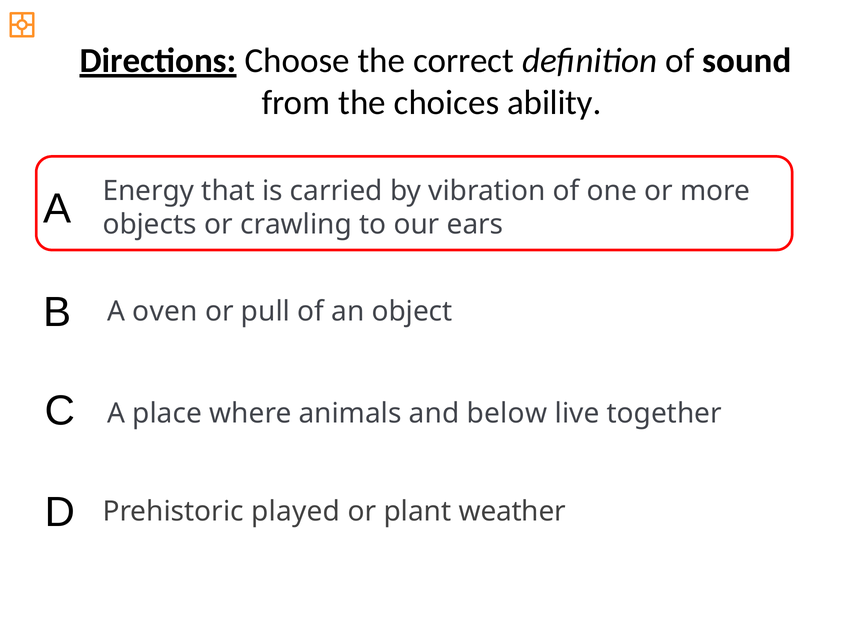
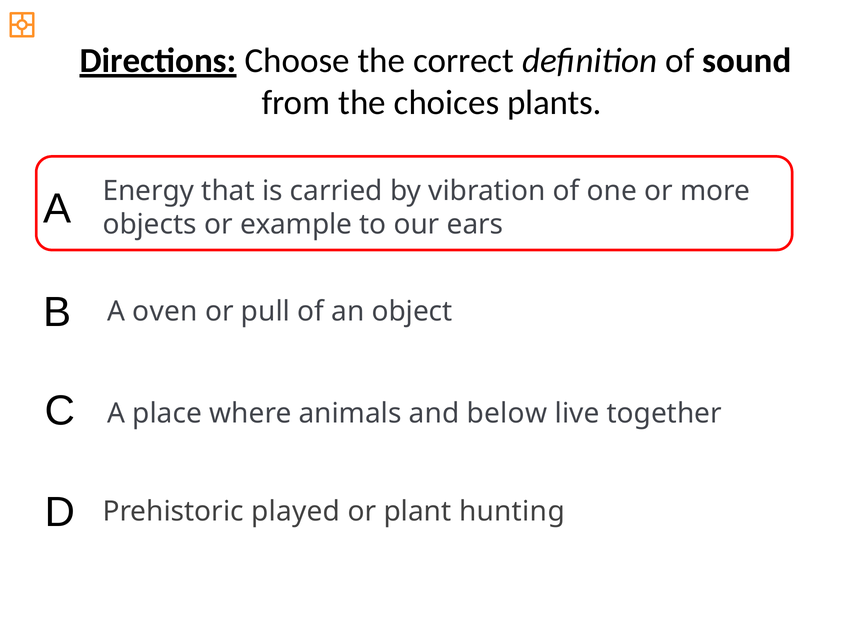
ability: ability -> plants
crawling: crawling -> example
weather: weather -> hunting
